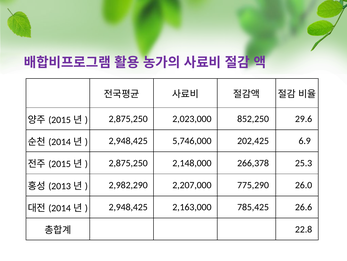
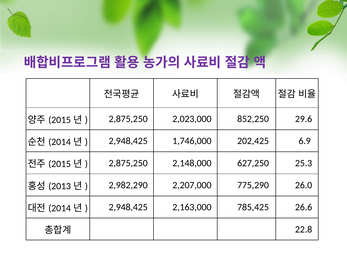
5,746,000: 5,746,000 -> 1,746,000
266,378: 266,378 -> 627,250
